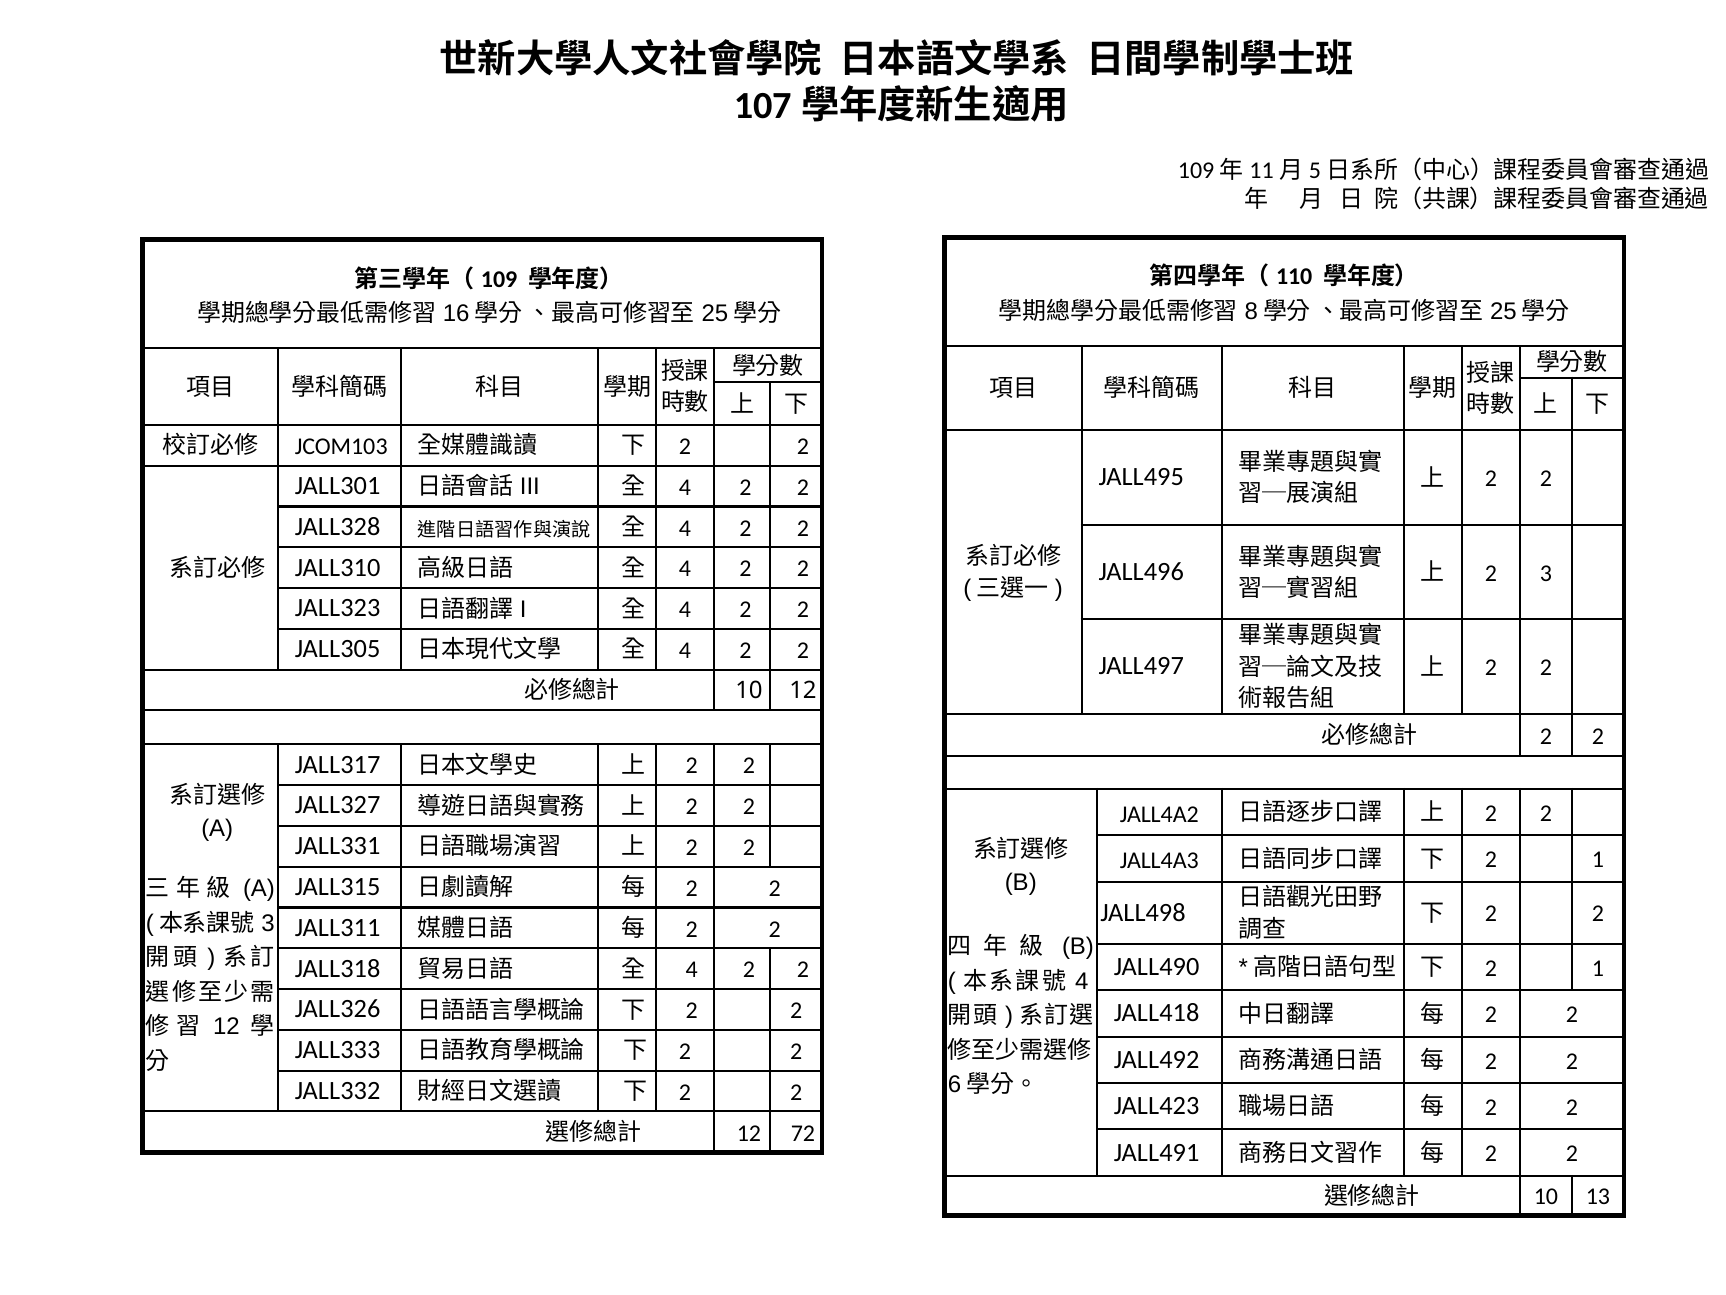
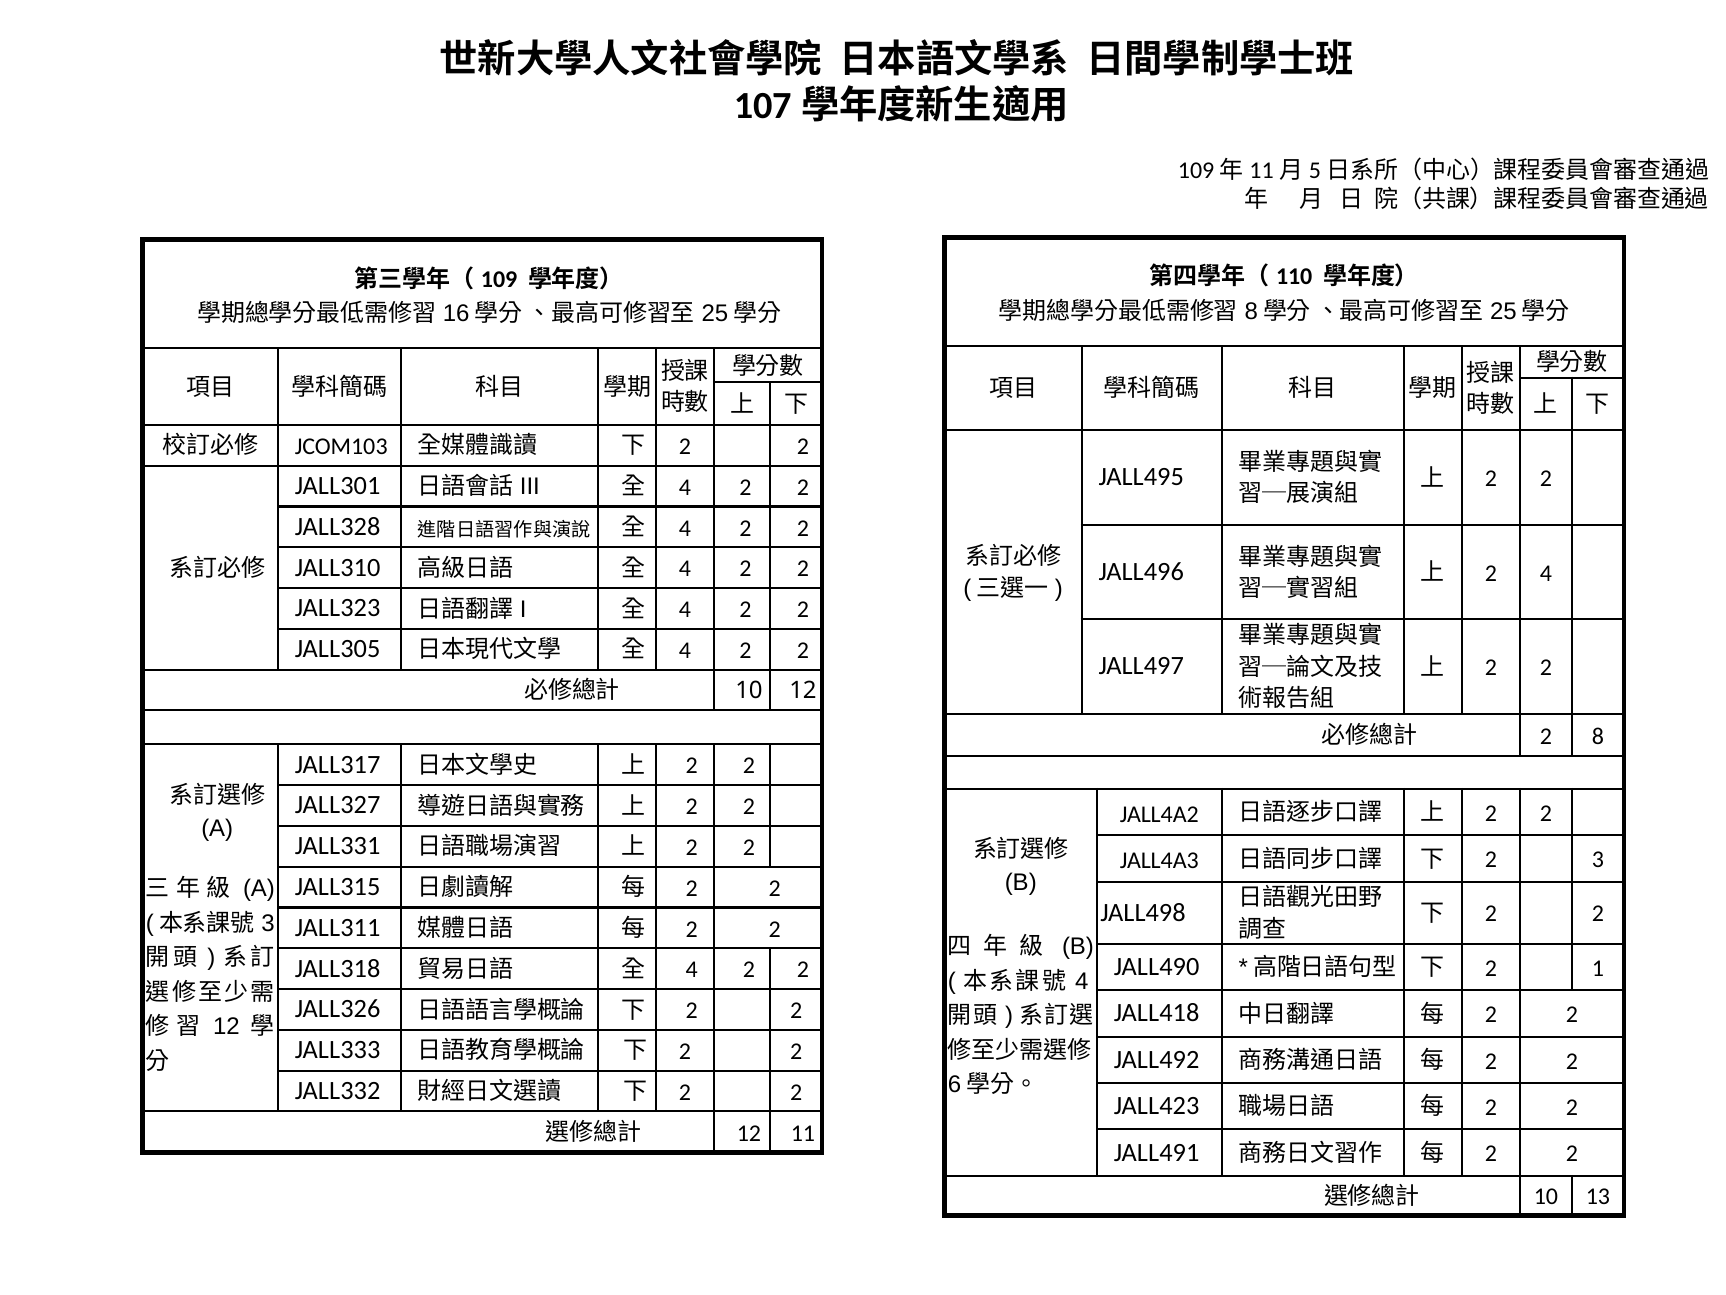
2 3: 3 -> 4
2 at (1598, 736): 2 -> 8
1 at (1598, 859): 1 -> 3
72: 72 -> 11
